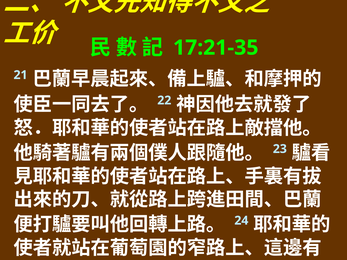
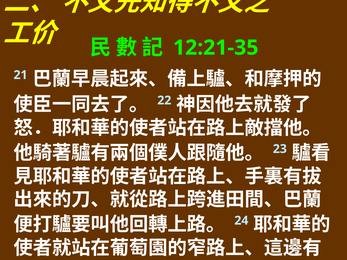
17:21-35: 17:21-35 -> 12:21-35
